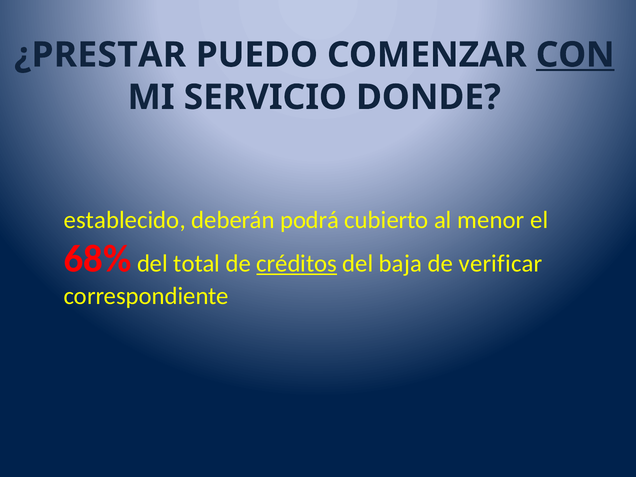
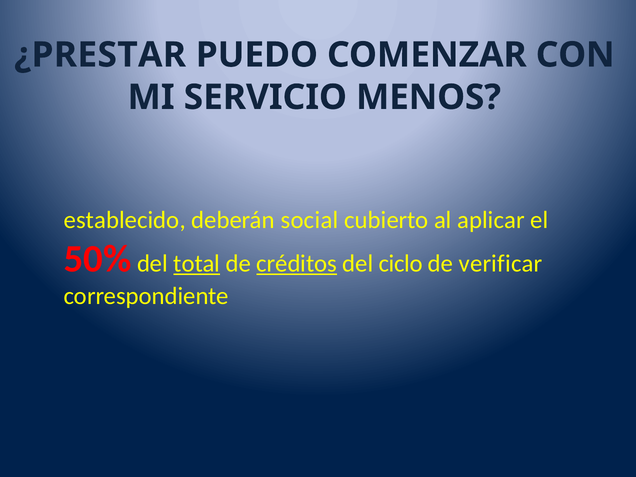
CON underline: present -> none
DONDE: DONDE -> MENOS
podrá: podrá -> social
menor: menor -> aplicar
68%: 68% -> 50%
total underline: none -> present
baja: baja -> ciclo
